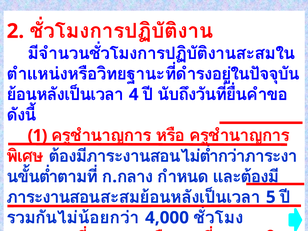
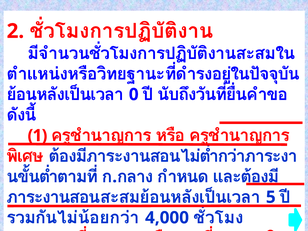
4: 4 -> 0
